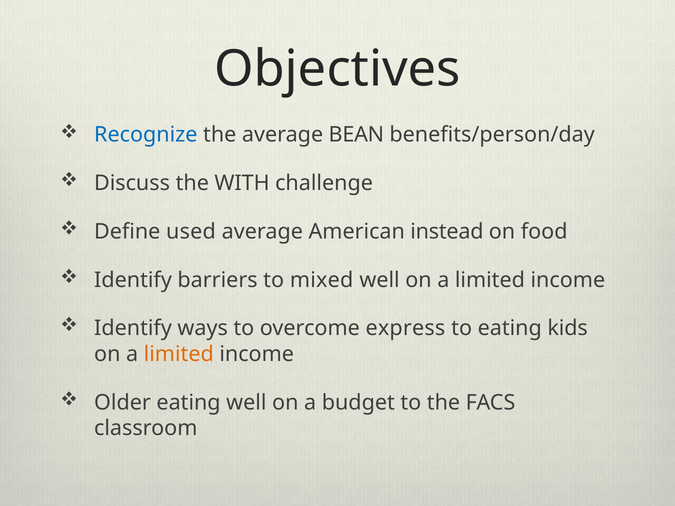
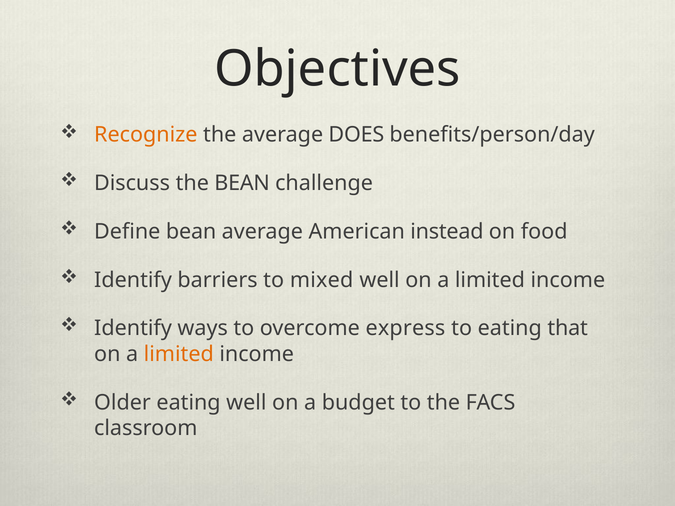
Recognize colour: blue -> orange
BEAN: BEAN -> DOES
the WITH: WITH -> BEAN
Define used: used -> bean
kids: kids -> that
